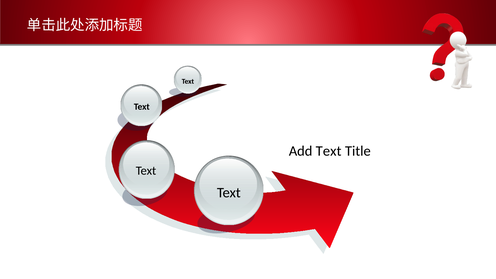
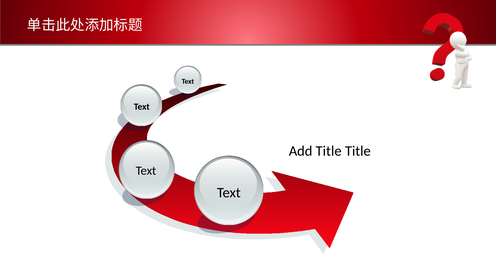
Add Text: Text -> Title
